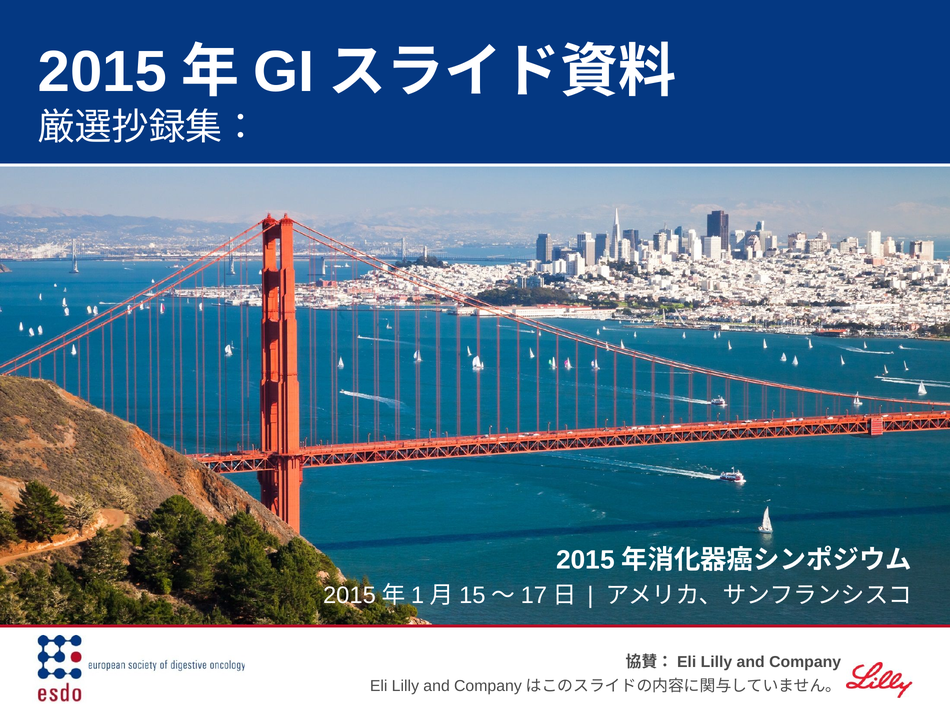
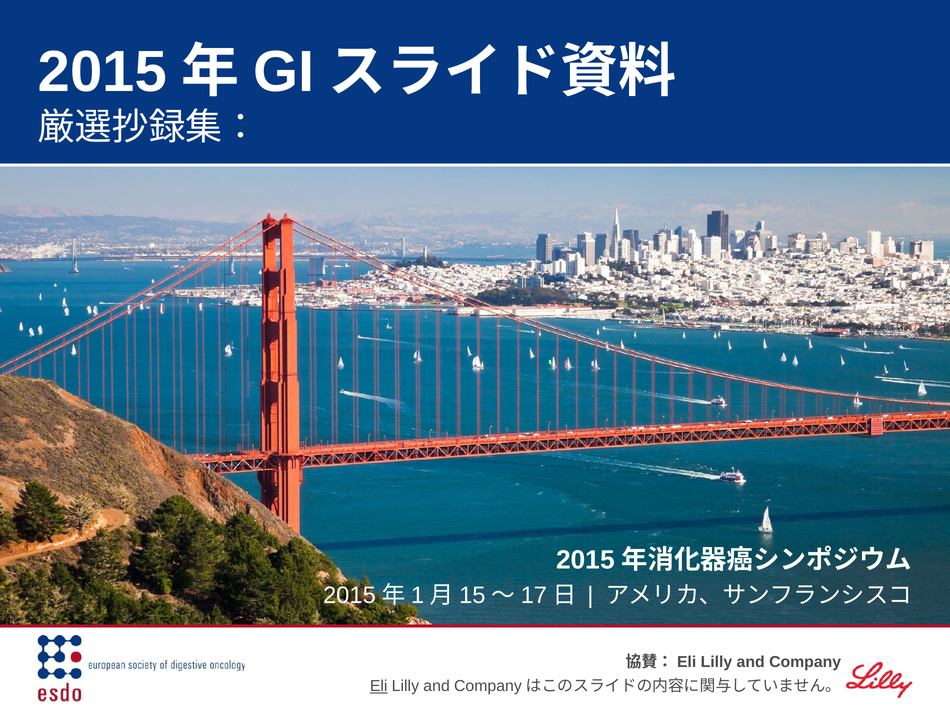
Eli at (379, 686) underline: none -> present
